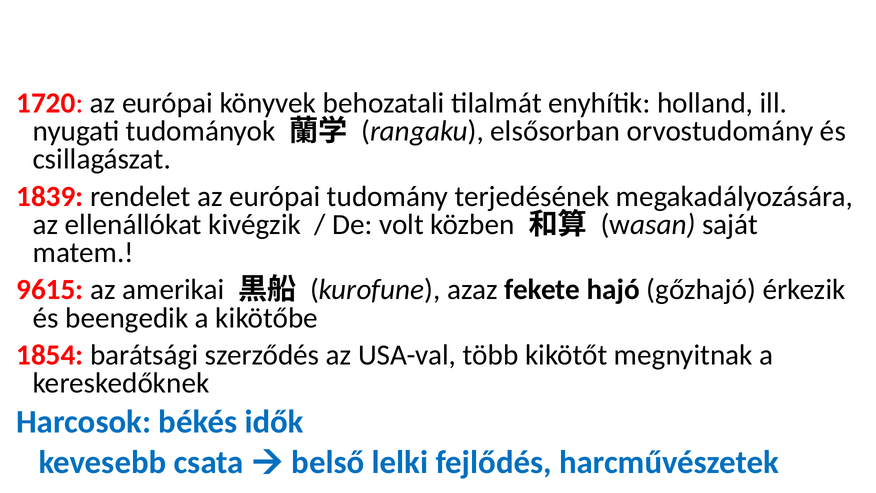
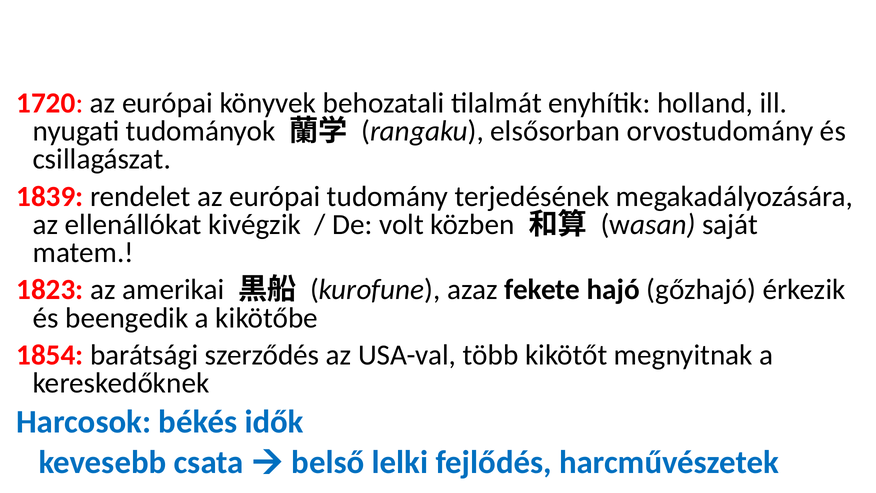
9615: 9615 -> 1823
